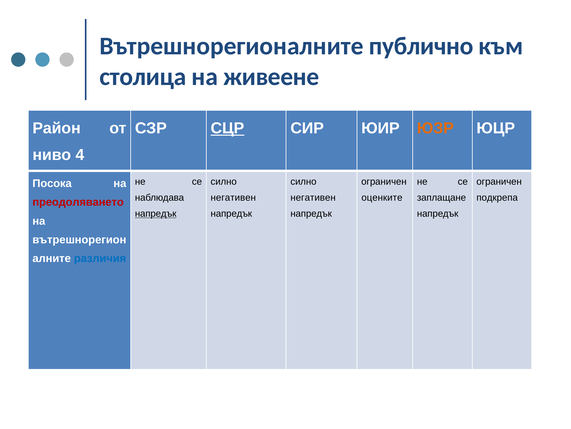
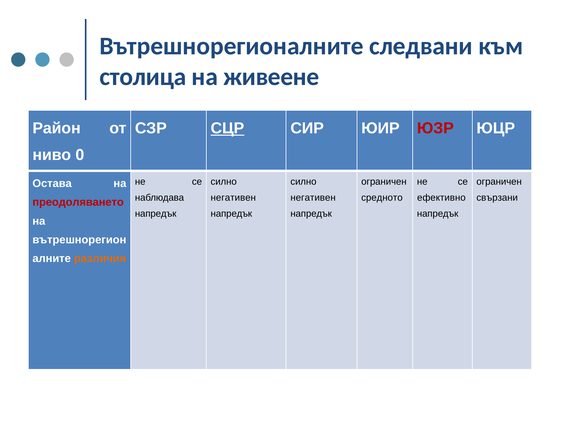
публично: публично -> следвани
ЮЗР colour: orange -> red
4: 4 -> 0
Посока: Посока -> Остава
оценките: оценките -> средното
заплащане: заплащане -> ефективно
подкрепа: подкрепа -> свързани
напредък at (156, 213) underline: present -> none
различия colour: blue -> orange
